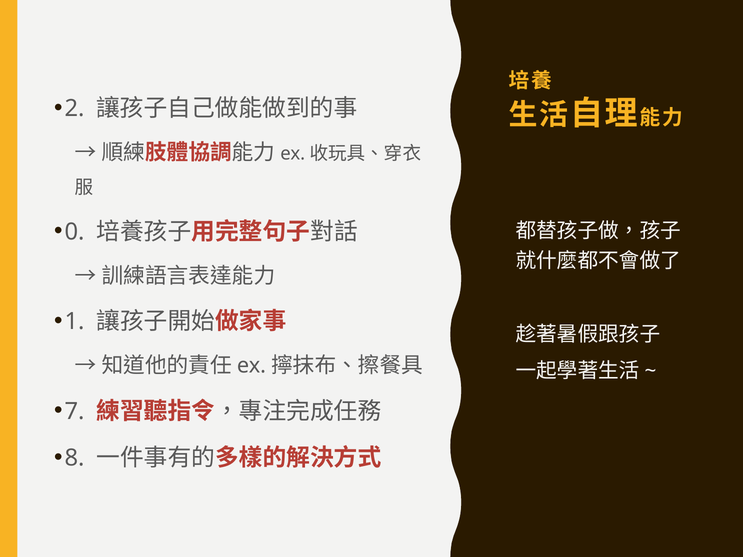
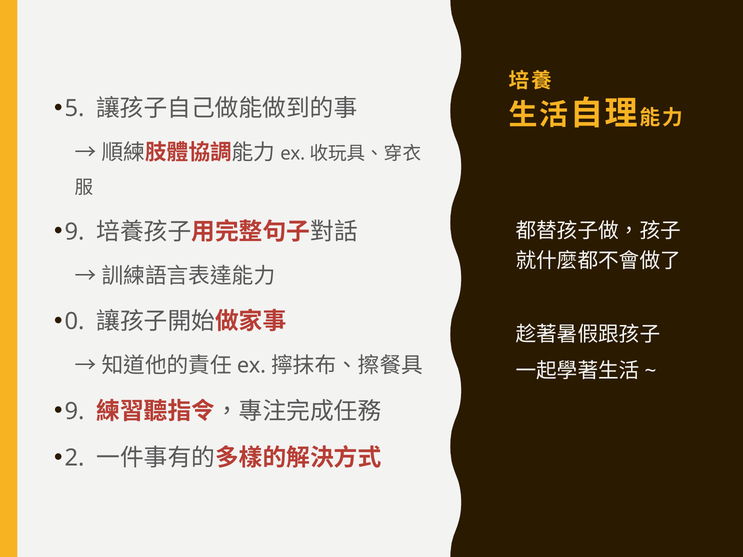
2: 2 -> 5
0 at (74, 232): 0 -> 9
1: 1 -> 0
7 at (74, 411): 7 -> 9
8: 8 -> 2
